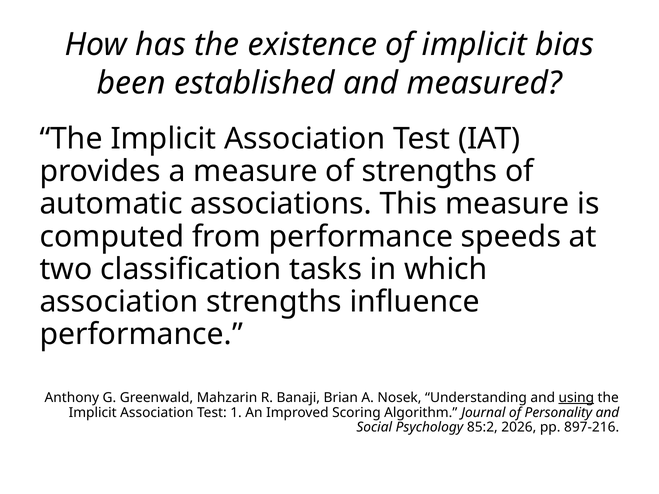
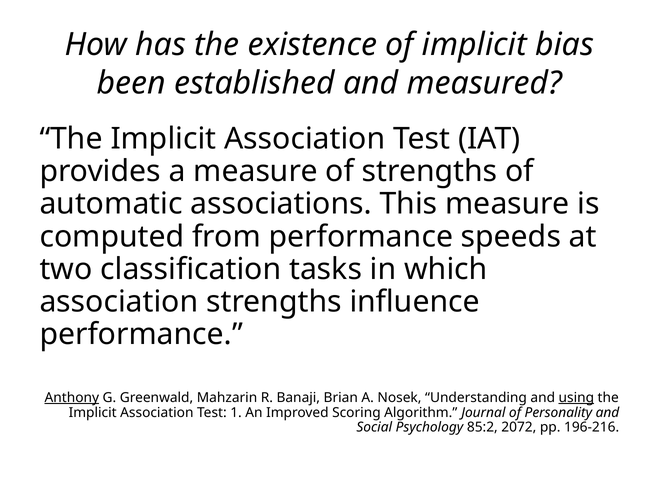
Anthony underline: none -> present
2026: 2026 -> 2072
897-216: 897-216 -> 196-216
